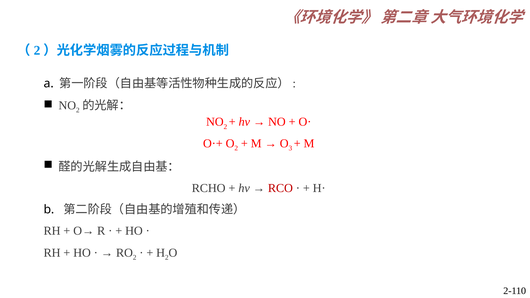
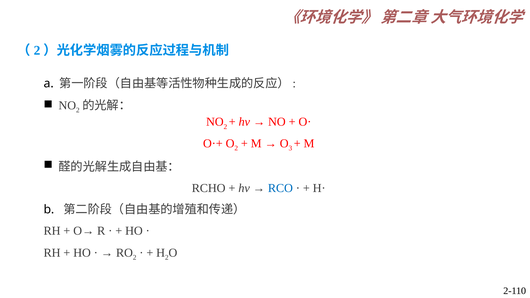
RCO colour: red -> blue
